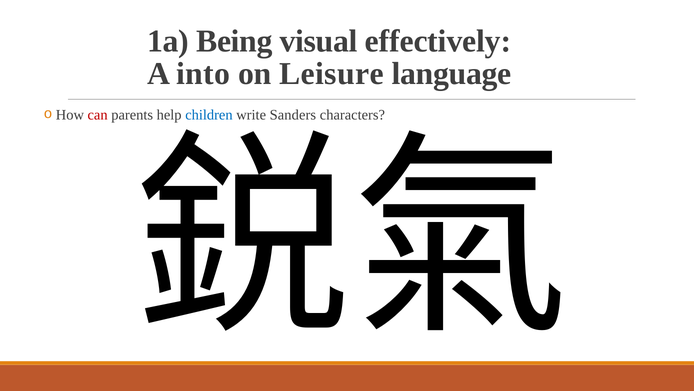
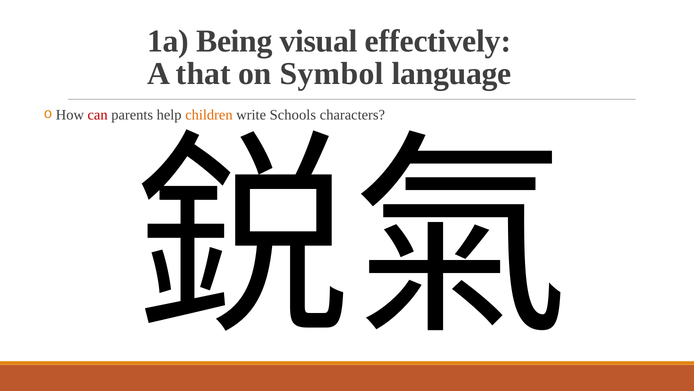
into: into -> that
Leisure: Leisure -> Symbol
children colour: blue -> orange
Sanders: Sanders -> Schools
